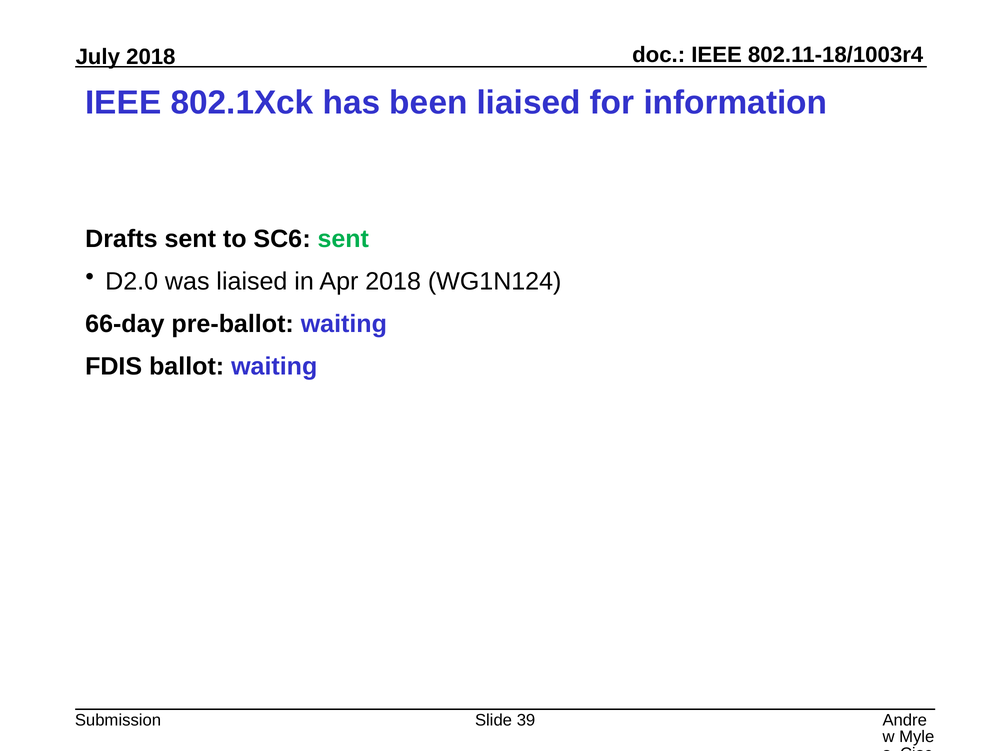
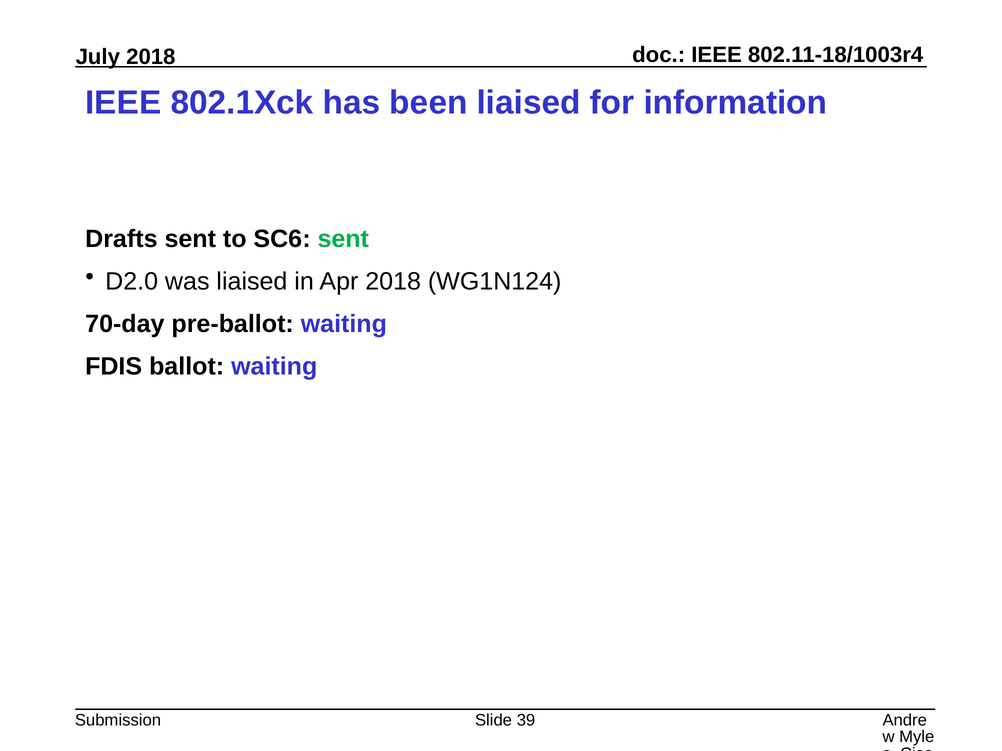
66-day: 66-day -> 70-day
